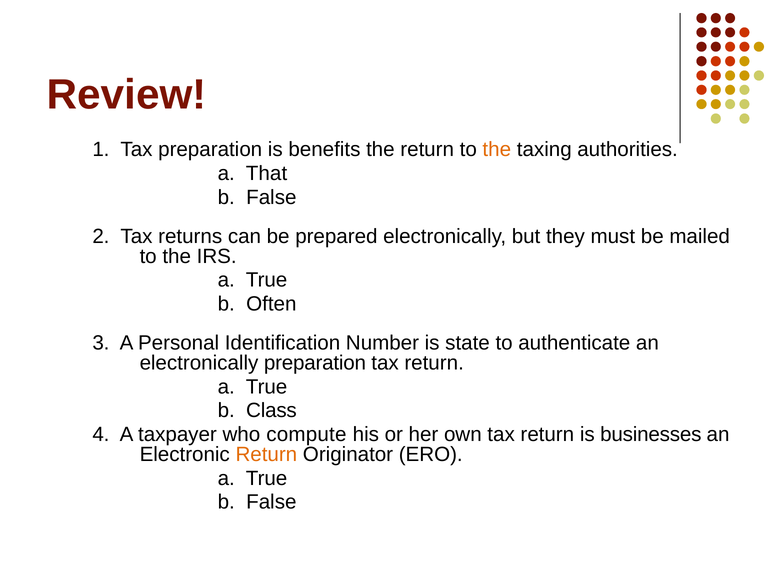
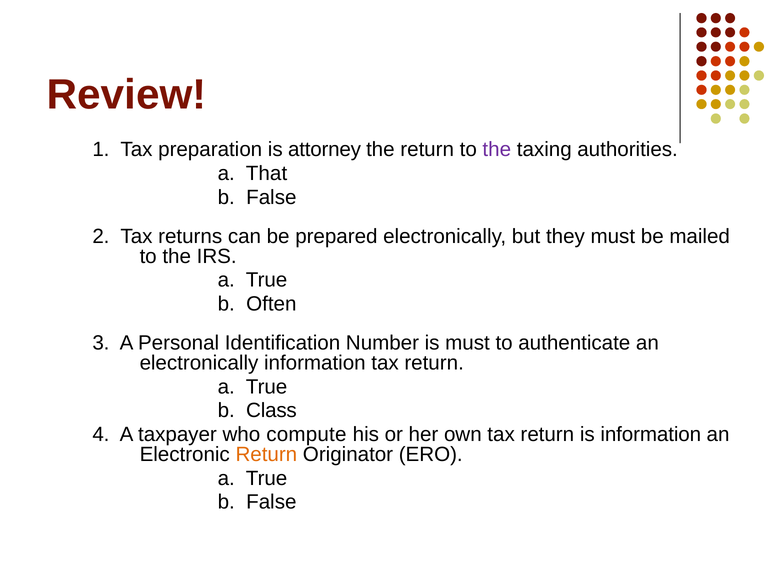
benefits: benefits -> attorney
the at (497, 150) colour: orange -> purple
is state: state -> must
electronically preparation: preparation -> information
is businesses: businesses -> information
